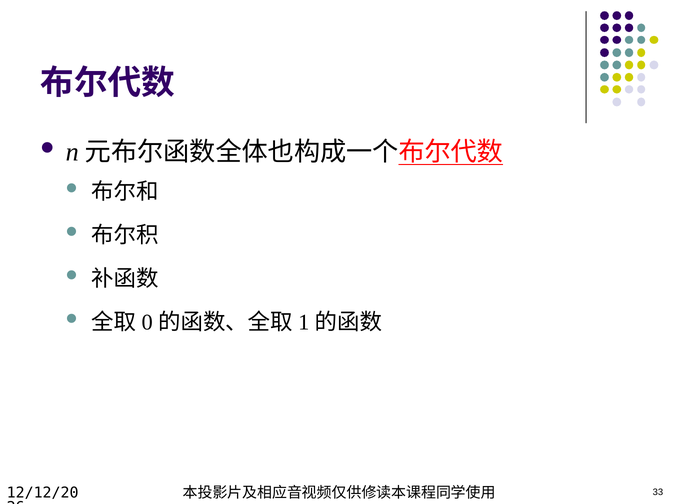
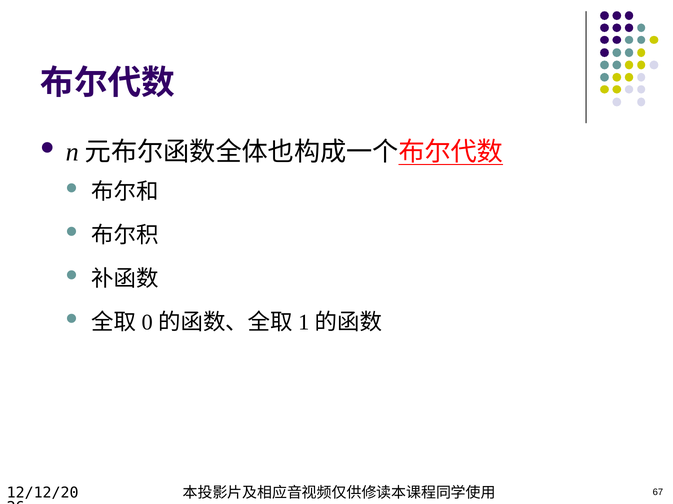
33: 33 -> 67
